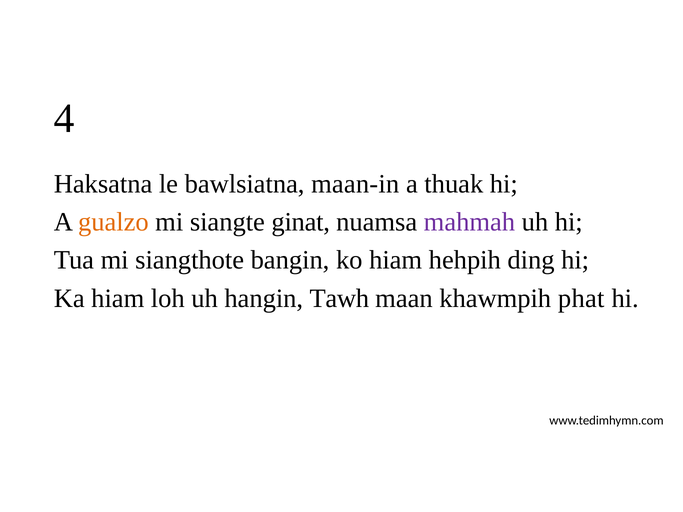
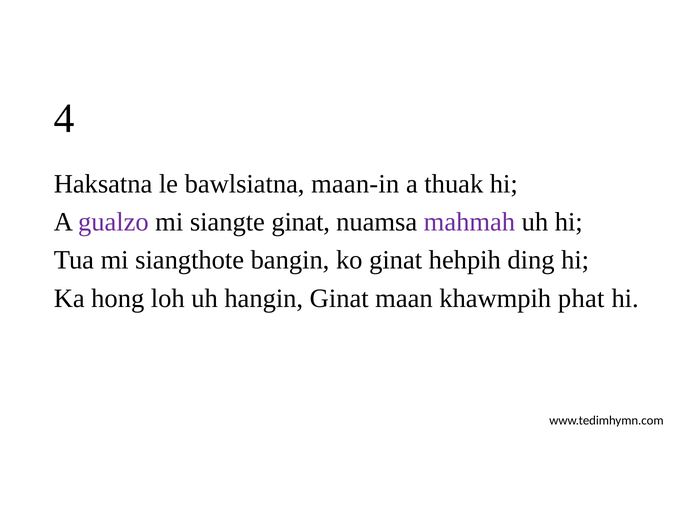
gualzo colour: orange -> purple
ko hiam: hiam -> ginat
Ka hiam: hiam -> hong
hangin Tawh: Tawh -> Ginat
